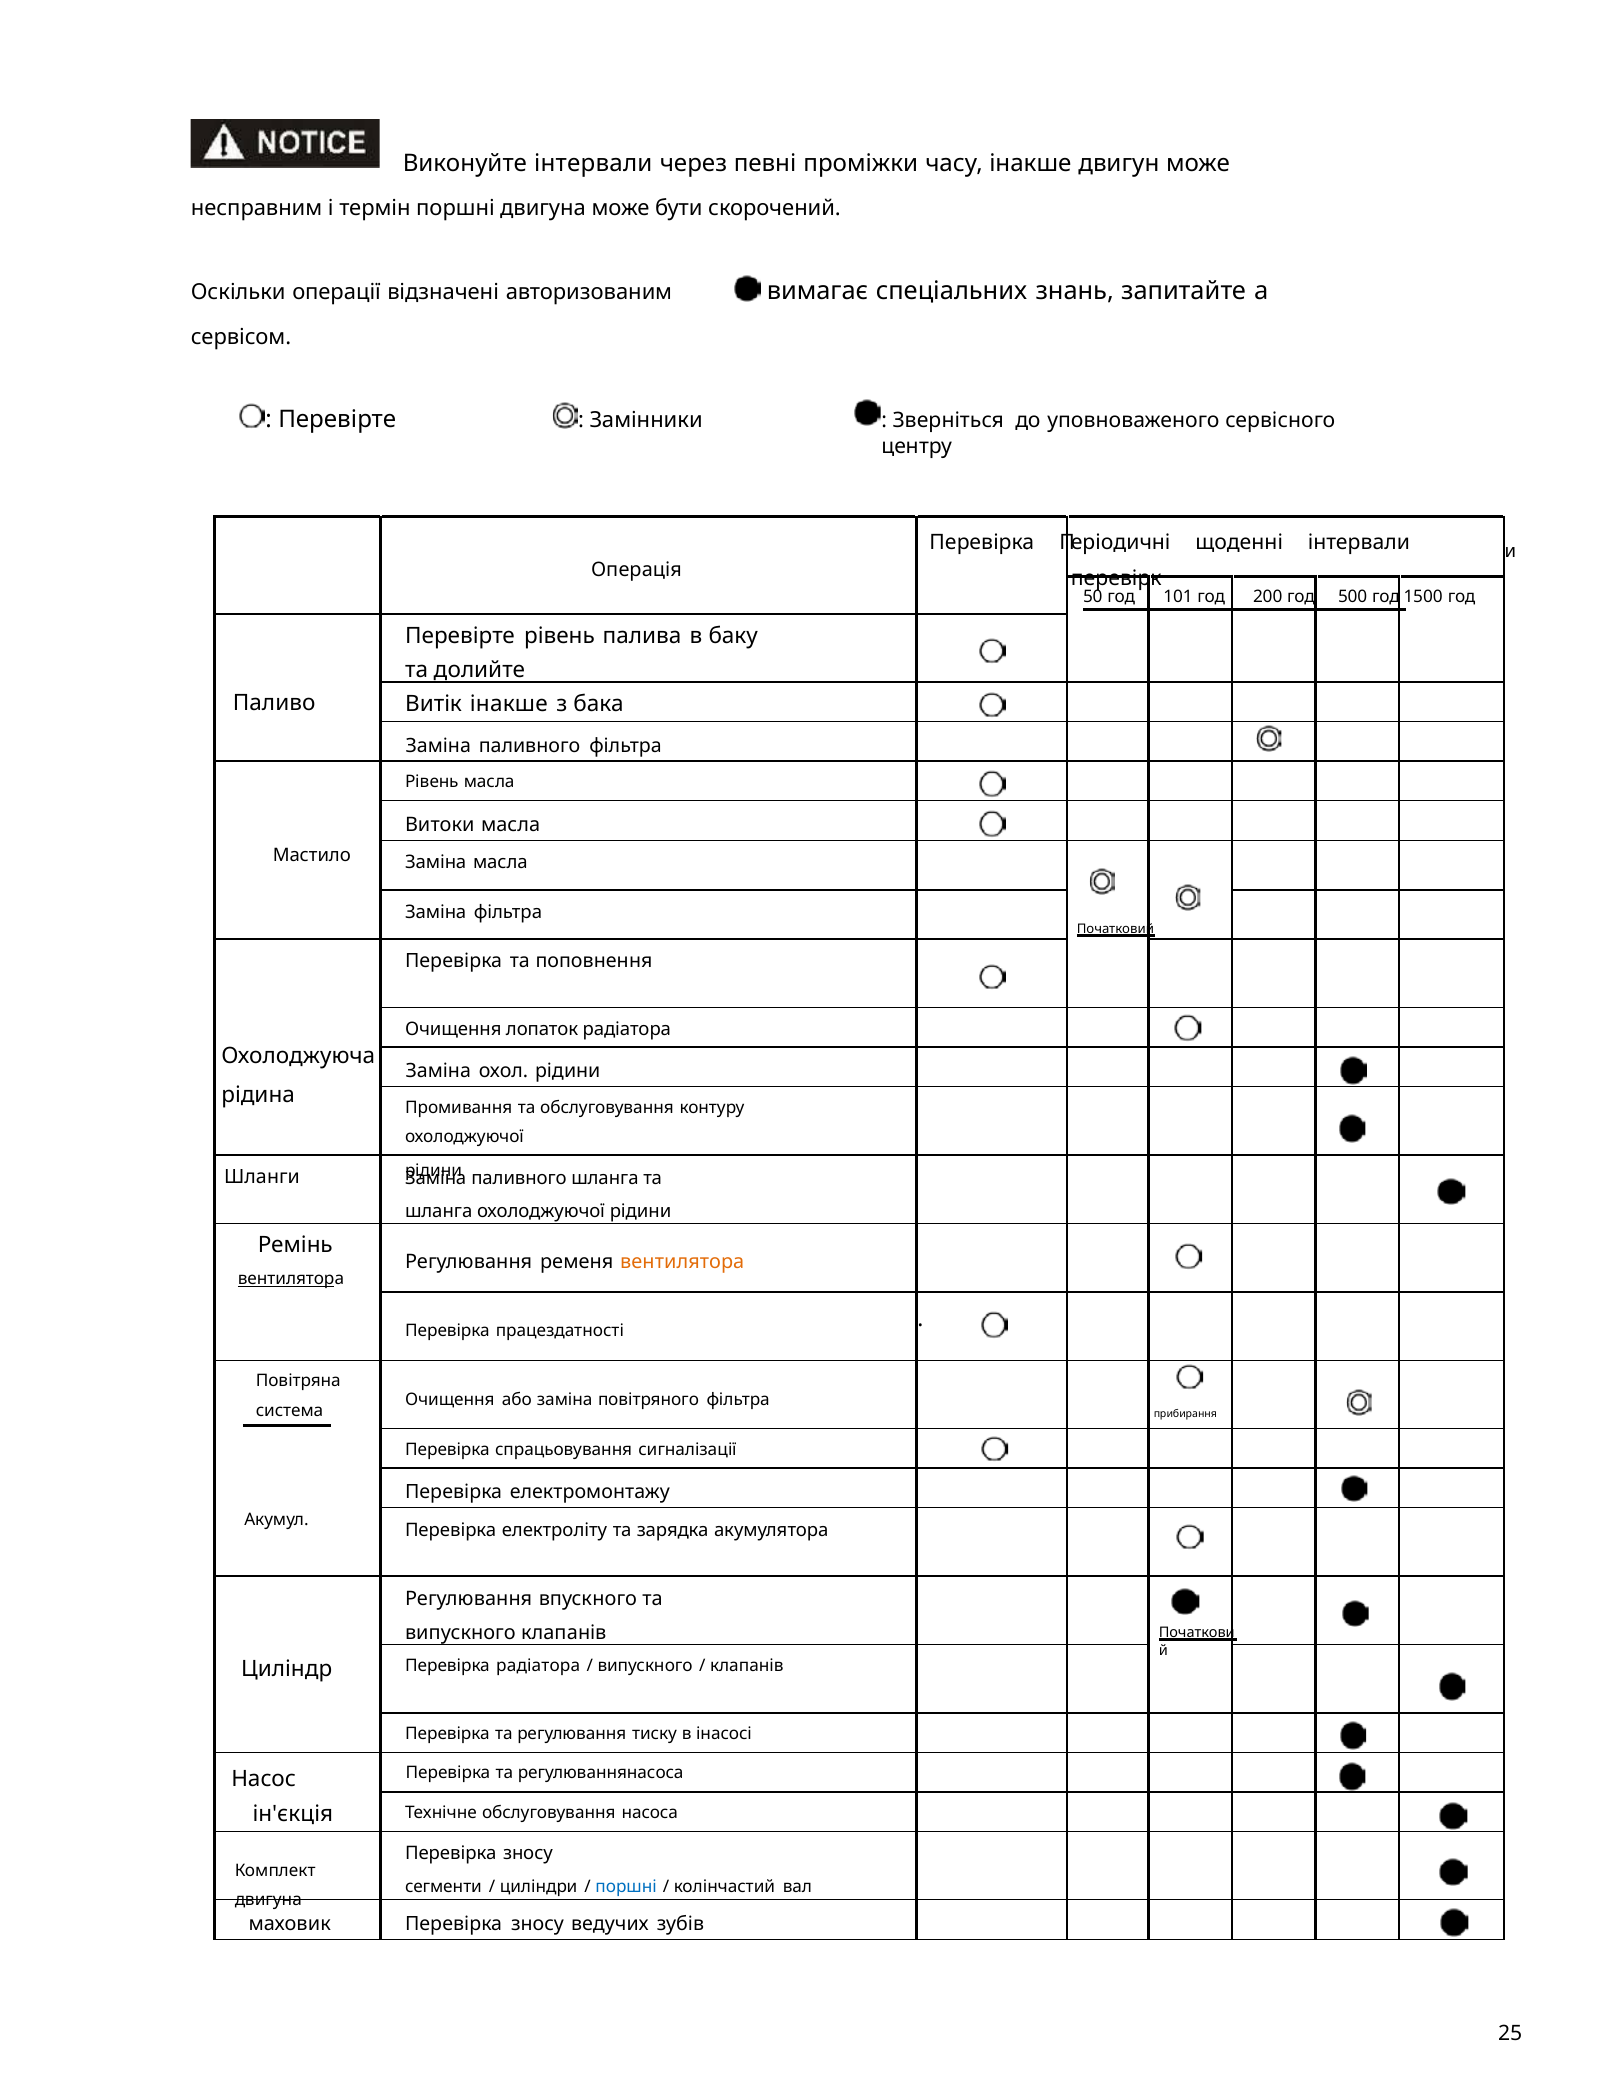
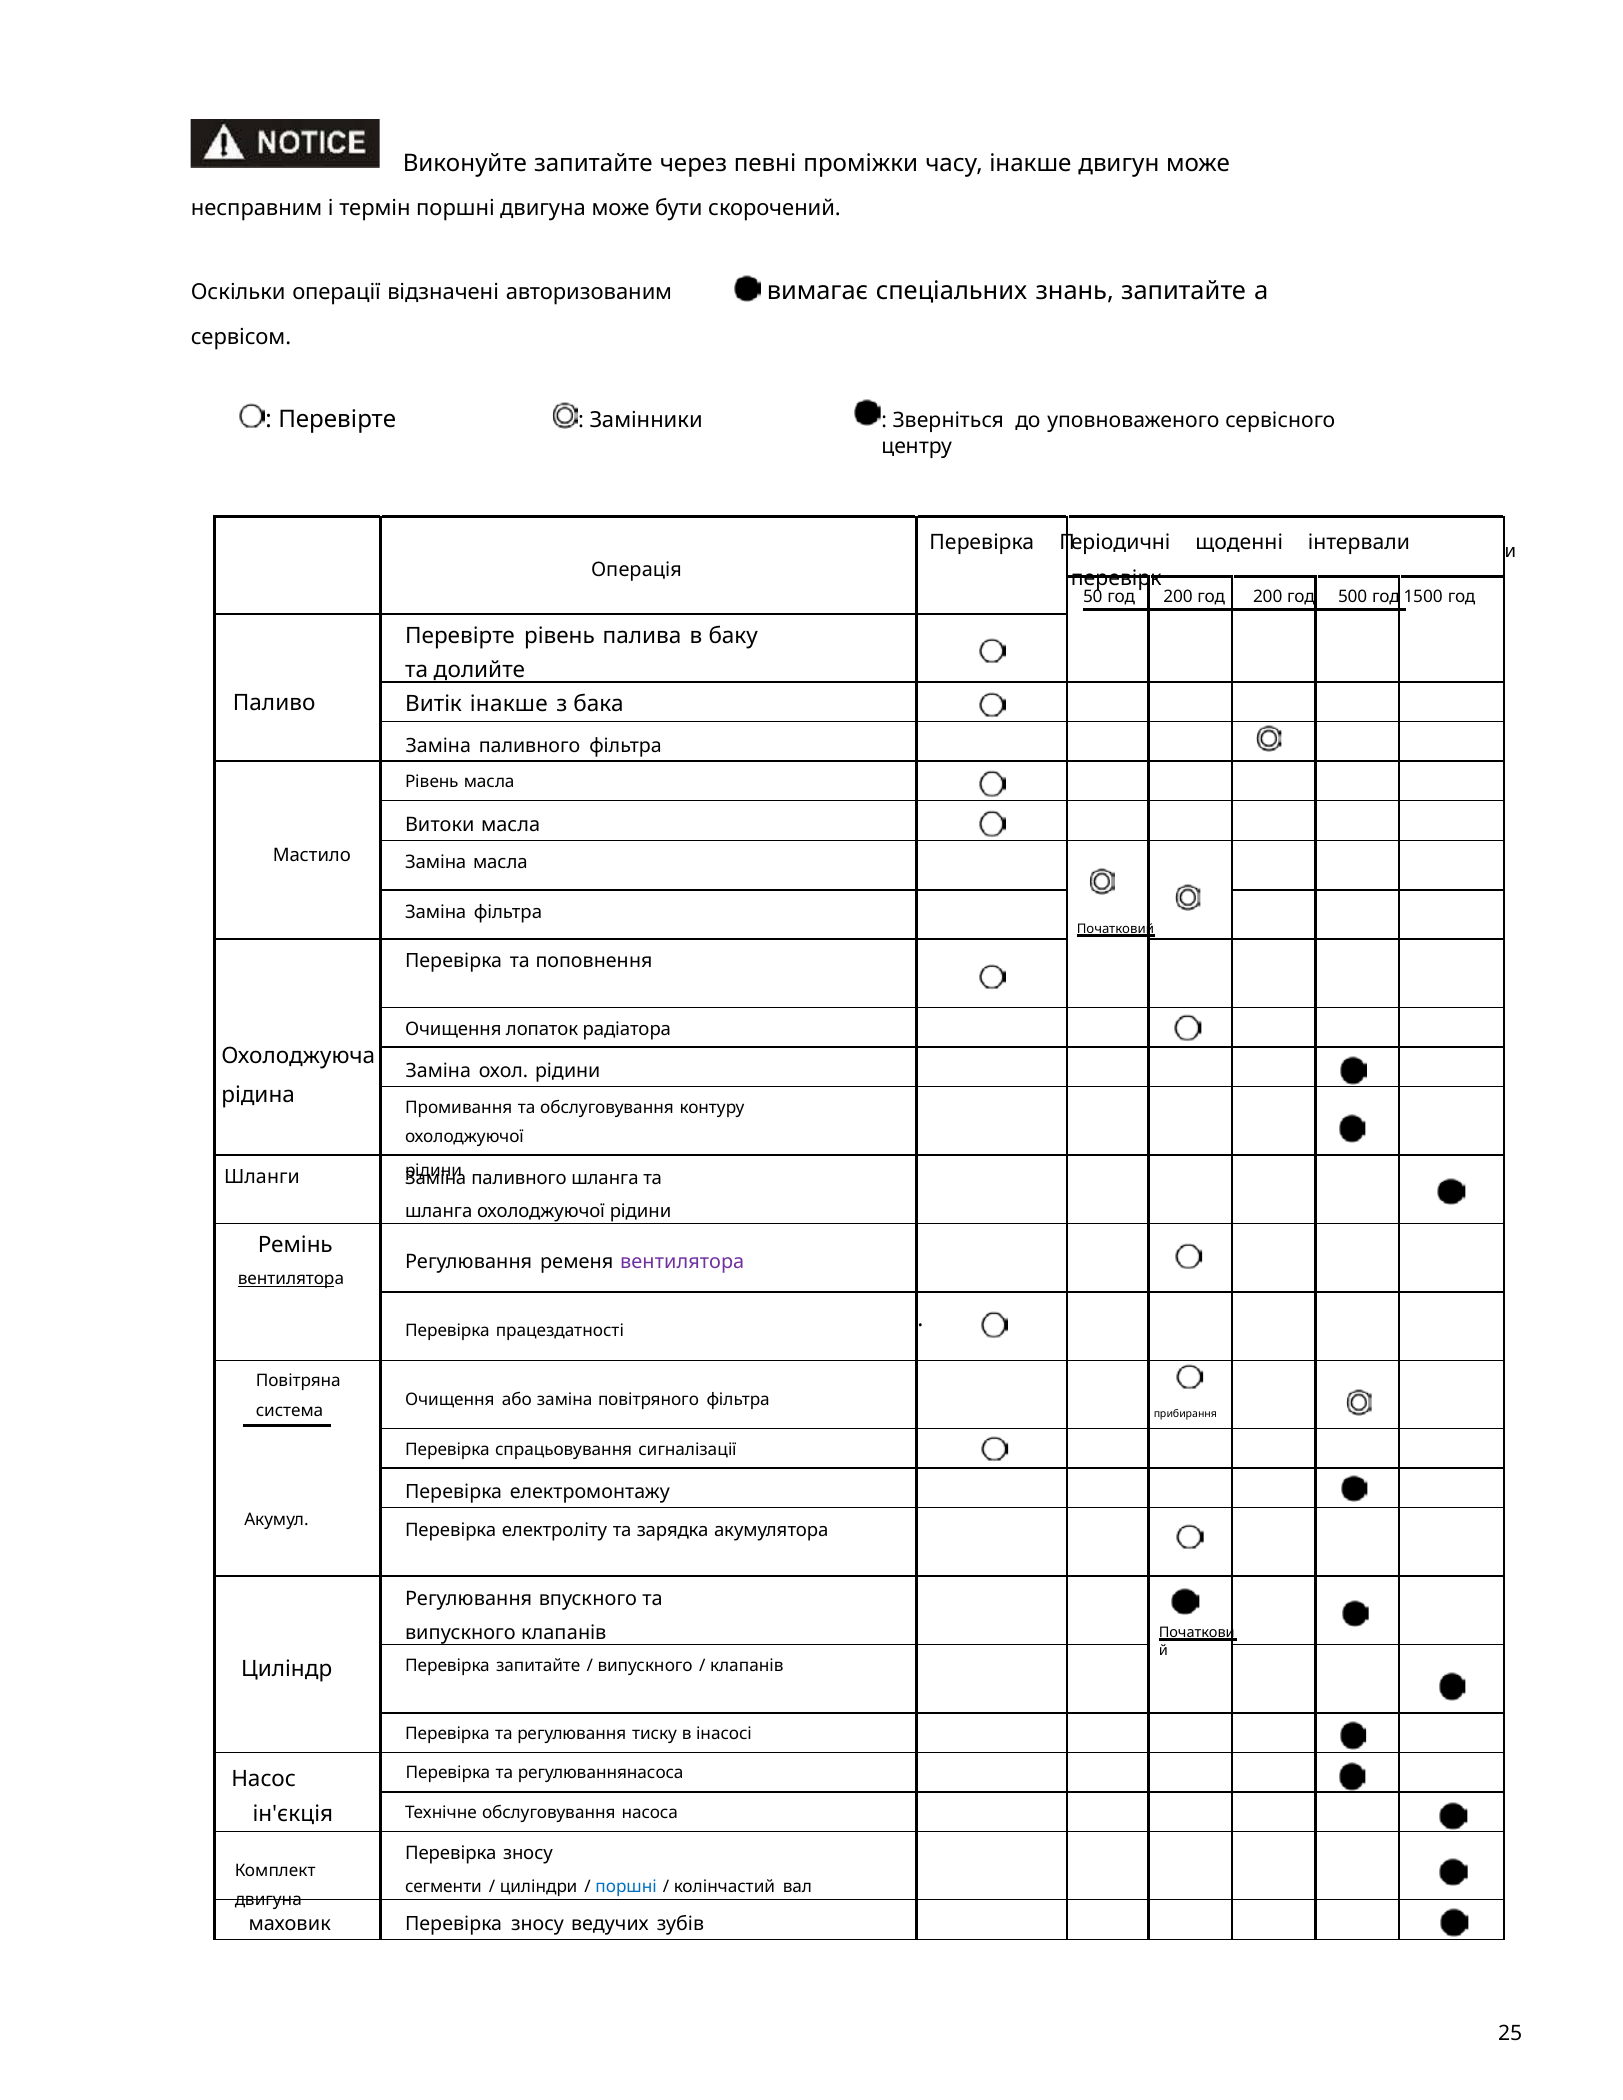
Виконуйте інтервали: інтервали -> запитайте
50 год 101: 101 -> 200
вентилятора at (682, 1262) colour: orange -> purple
Перевірка радіатора: радіатора -> запитайте
